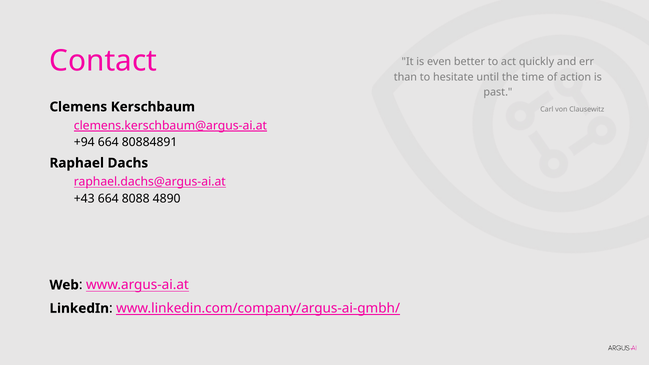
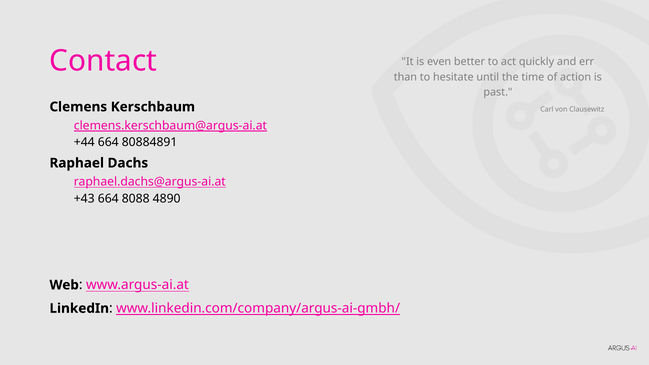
+94: +94 -> +44
